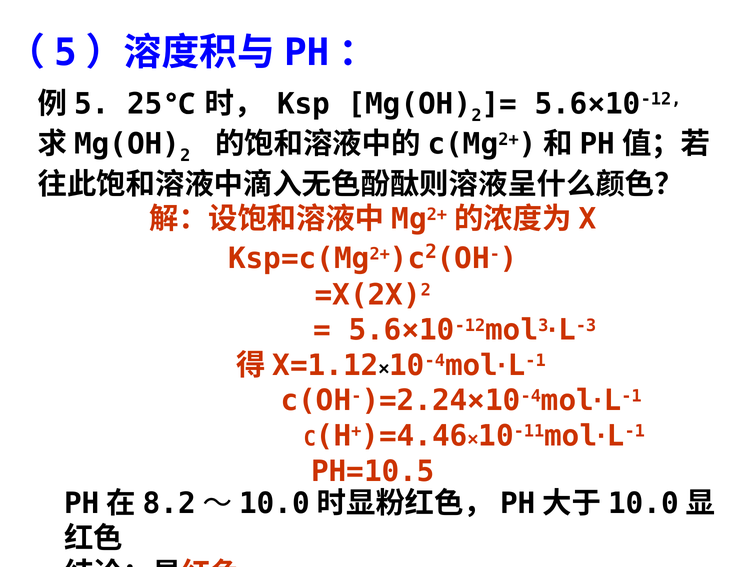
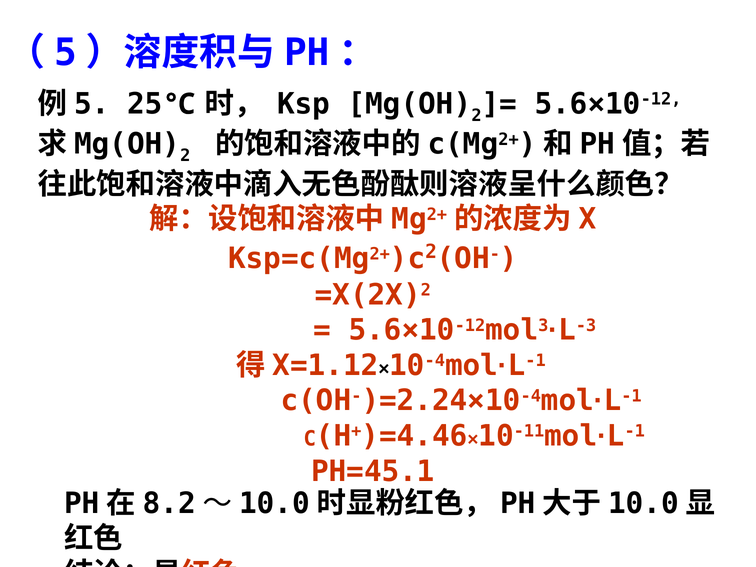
PH=10.5: PH=10.5 -> PH=45.1
